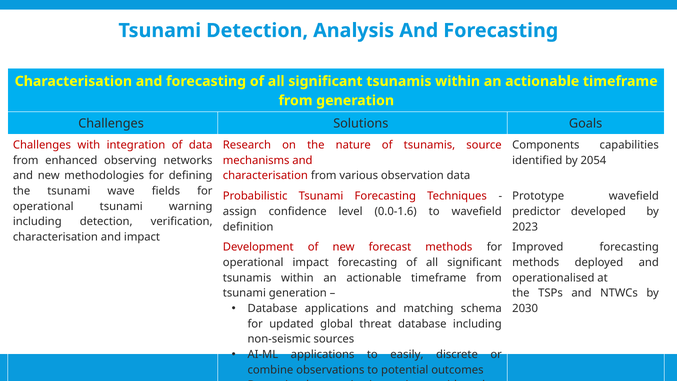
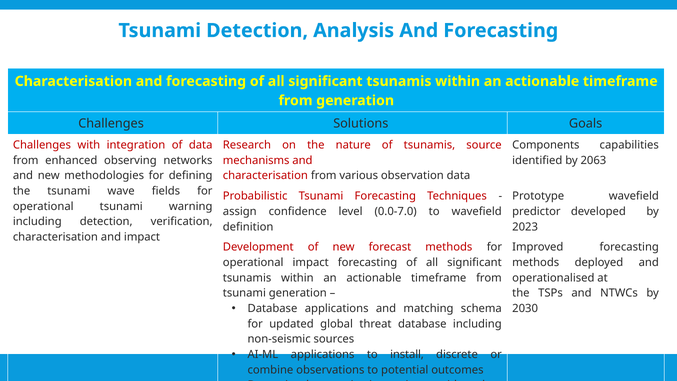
2054: 2054 -> 2063
0.0-1.6: 0.0-1.6 -> 0.0-7.0
easily: easily -> install
